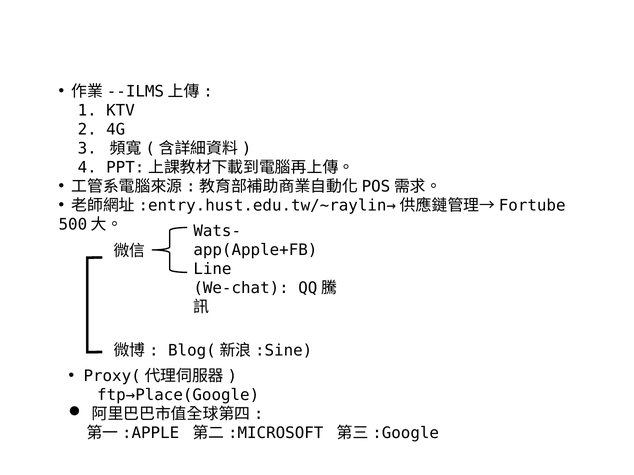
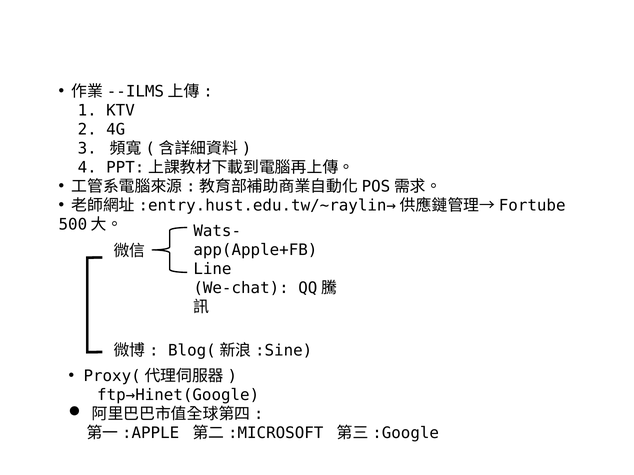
ftp→Place(Google: ftp→Place(Google -> ftp→Hinet(Google
